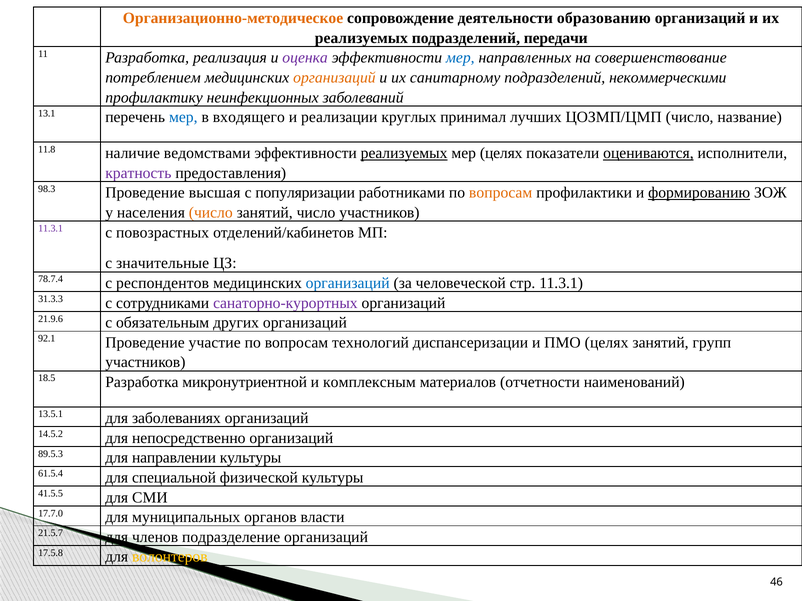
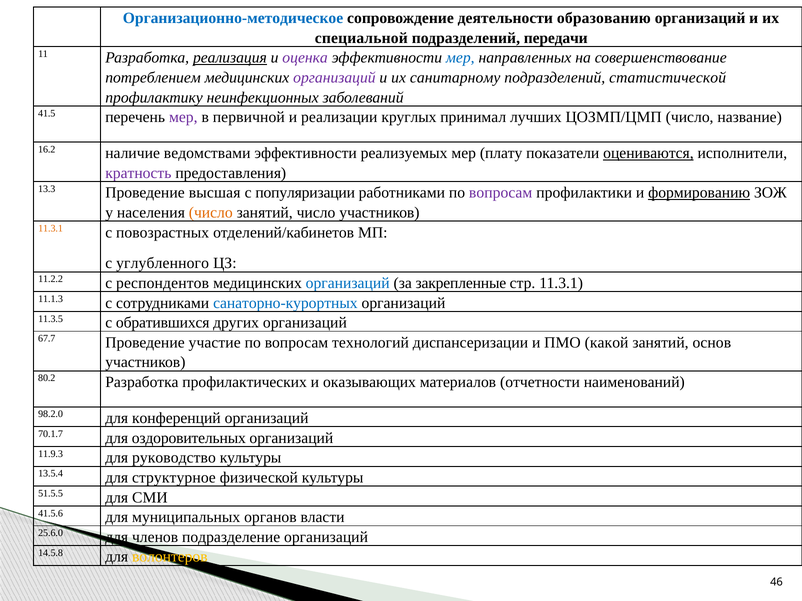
Организационно-методическое colour: orange -> blue
реализуемых at (361, 38): реализуемых -> специальной
реализация underline: none -> present
организаций at (334, 78) colour: orange -> purple
некоммерческими: некоммерческими -> статистической
13.1: 13.1 -> 41.5
мер at (183, 117) colour: blue -> purple
входящего: входящего -> первичной
11.8: 11.8 -> 16.2
реализуемых at (404, 153) underline: present -> none
мер целях: целях -> плату
98.3: 98.3 -> 13.3
вопросам at (501, 193) colour: orange -> purple
11.3.1 at (51, 229) colour: purple -> orange
значительные: значительные -> углубленного
78.7.4: 78.7.4 -> 11.2.2
человеческой: человеческой -> закрепленные
31.3.3: 31.3.3 -> 11.1.3
санаторно-курортных colour: purple -> blue
21.9.6: 21.9.6 -> 11.3.5
обязательным: обязательным -> обратившихся
92.1: 92.1 -> 67.7
ПМО целях: целях -> какой
групп: групп -> основ
18.5: 18.5 -> 80.2
микронутриентной: микронутриентной -> профилактических
комплексным: комплексным -> оказывающих
13.5.1: 13.5.1 -> 98.2.0
заболеваниях: заболеваниях -> конференций
14.5.2: 14.5.2 -> 70.1.7
непосредственно: непосредственно -> оздоровительных
89.5.3: 89.5.3 -> 11.9.3
направлении: направлении -> руководство
61.5.4: 61.5.4 -> 13.5.4
специальной: специальной -> структурное
41.5.5: 41.5.5 -> 51.5.5
17.7.0: 17.7.0 -> 41.5.6
21.5.7: 21.5.7 -> 25.6.0
17.5.8: 17.5.8 -> 14.5.8
